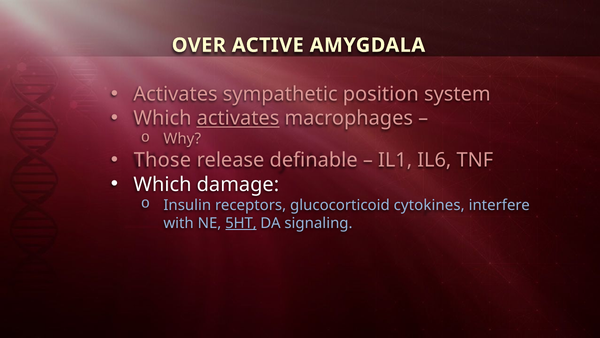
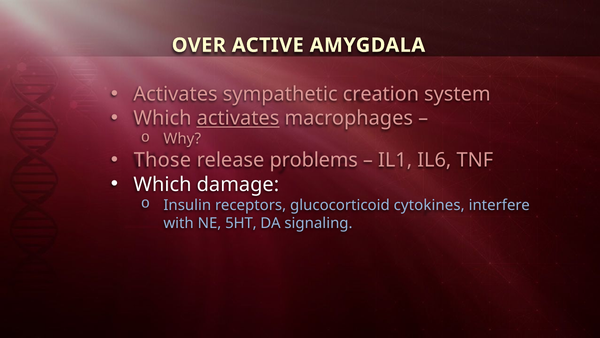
position: position -> creation
definable: definable -> problems
5HT underline: present -> none
